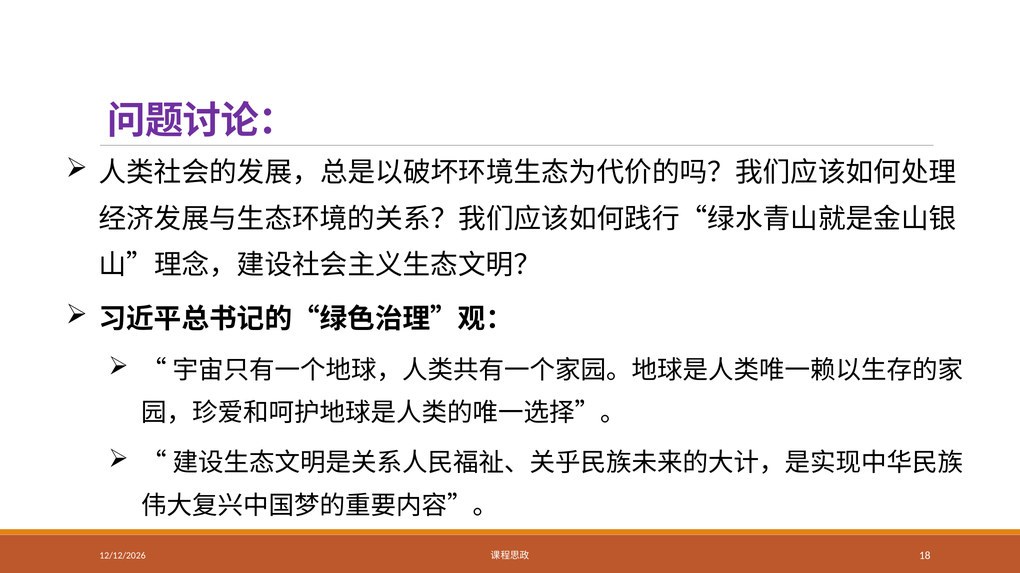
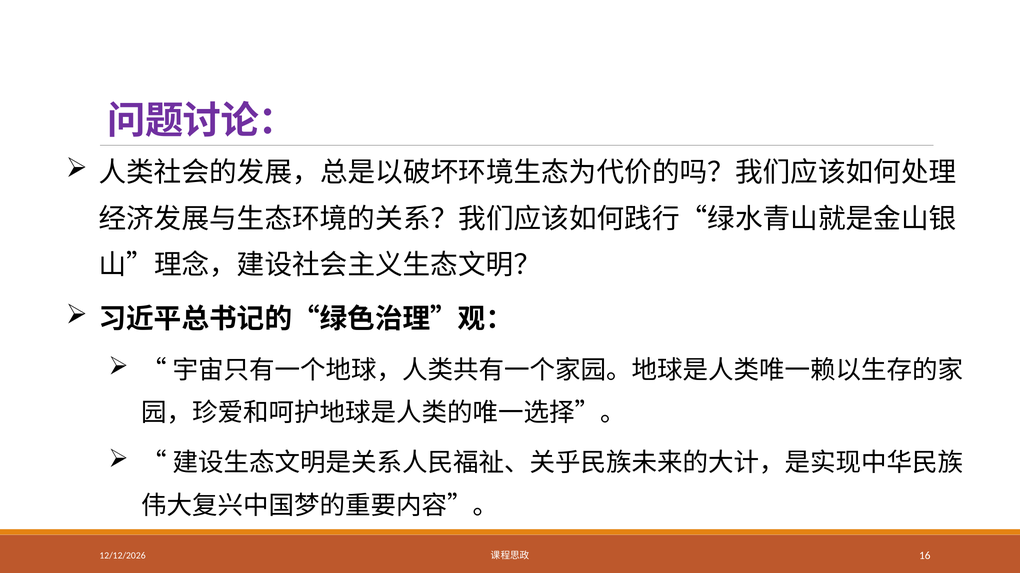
18: 18 -> 16
